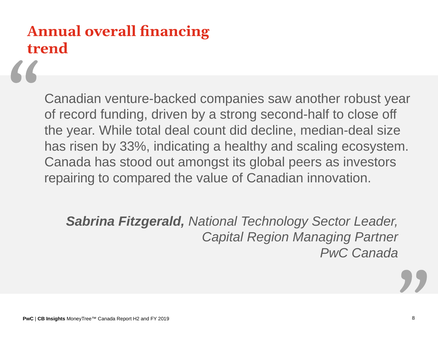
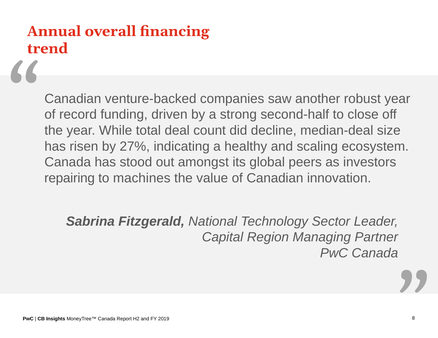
33%: 33% -> 27%
compared: compared -> machines
